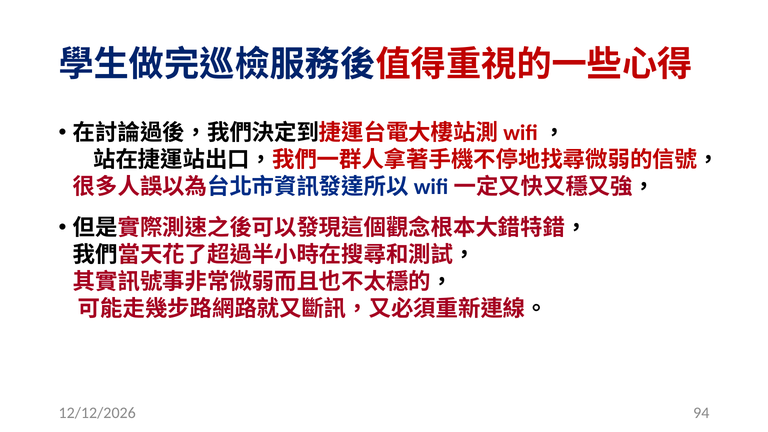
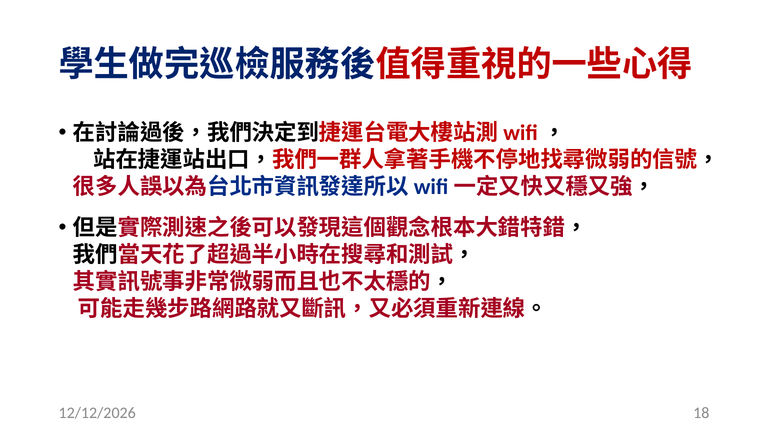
94: 94 -> 18
